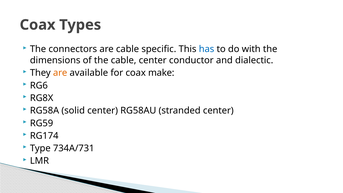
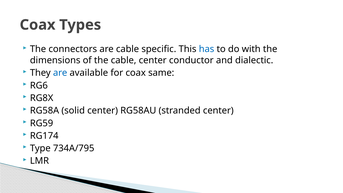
are at (60, 73) colour: orange -> blue
make: make -> same
734A/731: 734A/731 -> 734A/795
